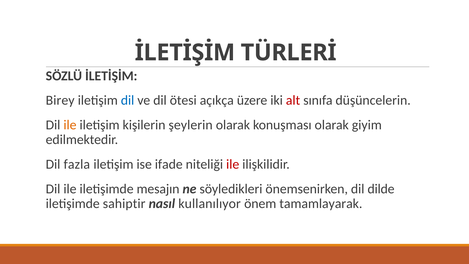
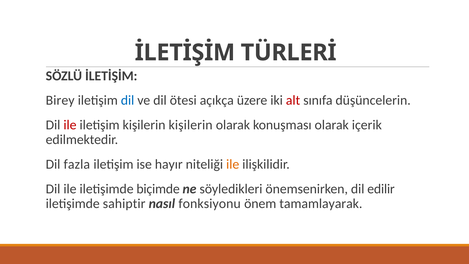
ile at (70, 125) colour: orange -> red
kişilerin şeylerin: şeylerin -> kişilerin
giyim: giyim -> içerik
ifade: ifade -> hayır
ile at (233, 164) colour: red -> orange
mesajın: mesajın -> biçimde
dilde: dilde -> edilir
kullanılıyor: kullanılıyor -> fonksiyonu
